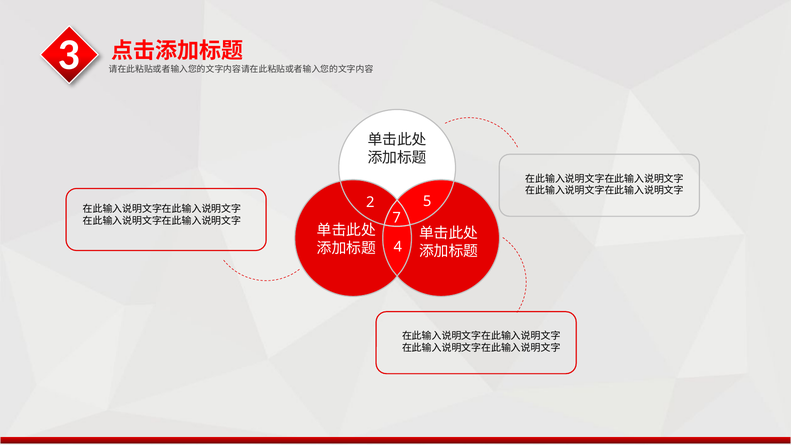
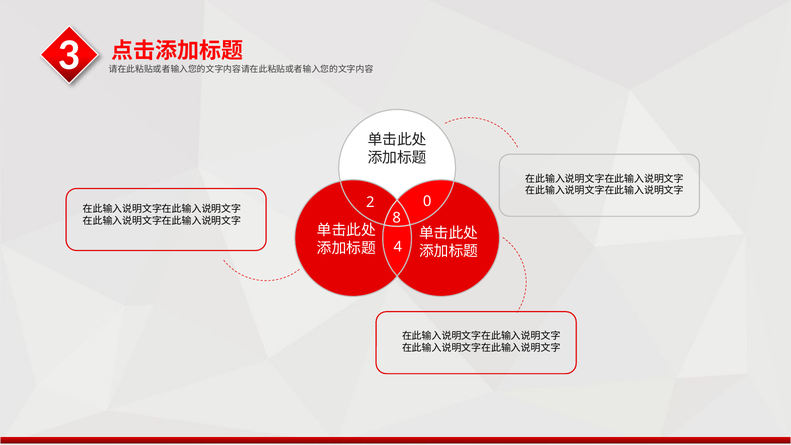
5: 5 -> 0
7: 7 -> 8
